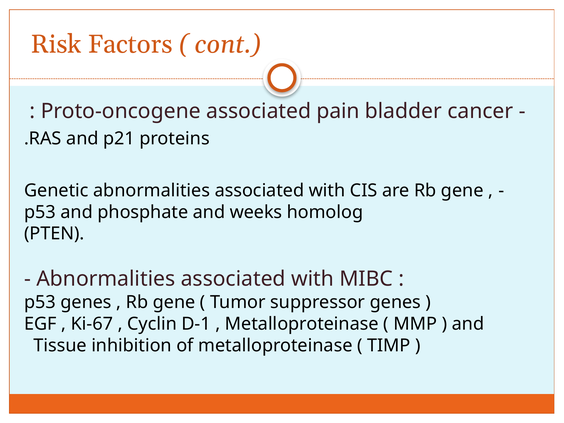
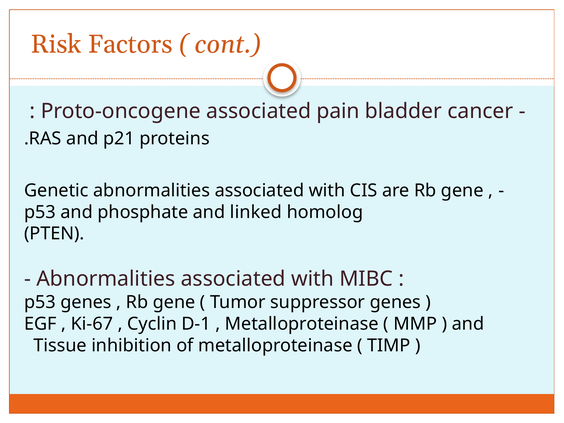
weeks: weeks -> linked
